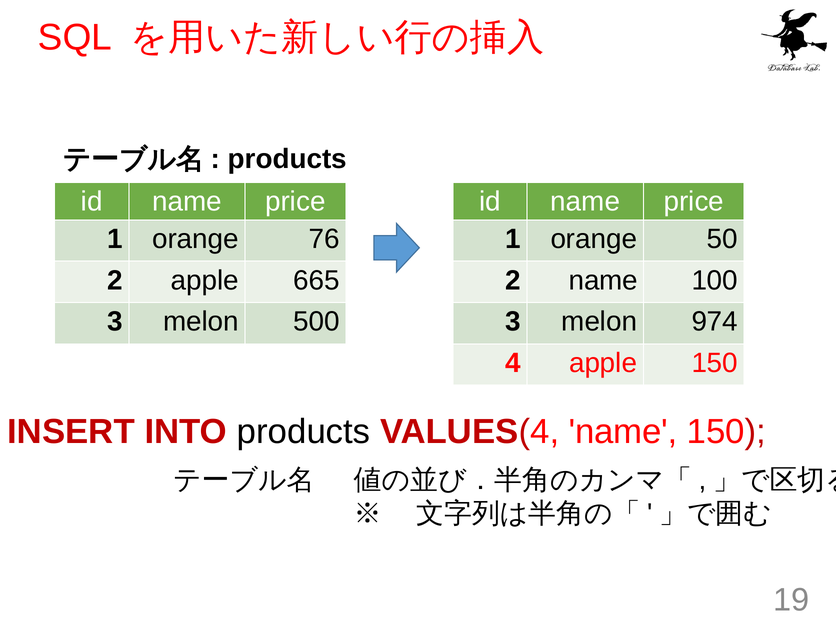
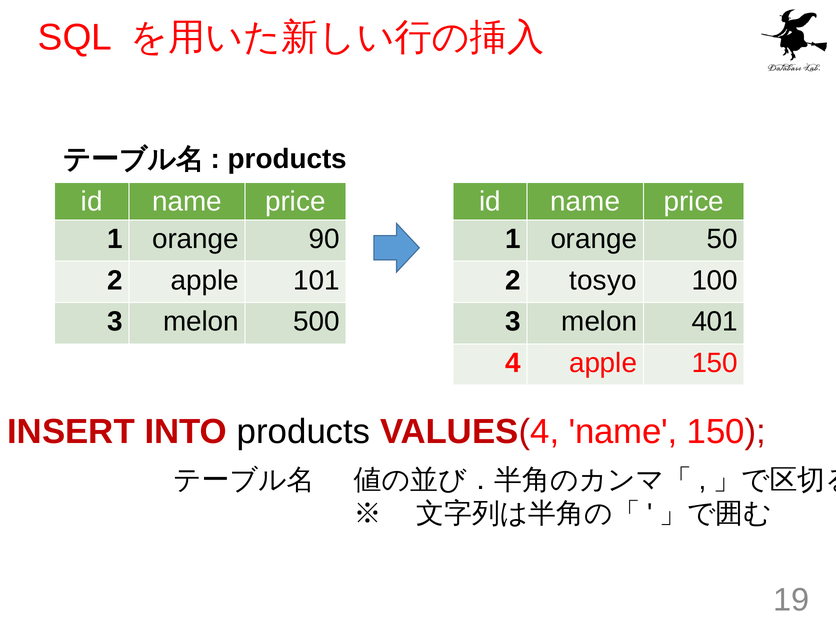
76: 76 -> 90
665: 665 -> 101
2 name: name -> tosyo
974: 974 -> 401
